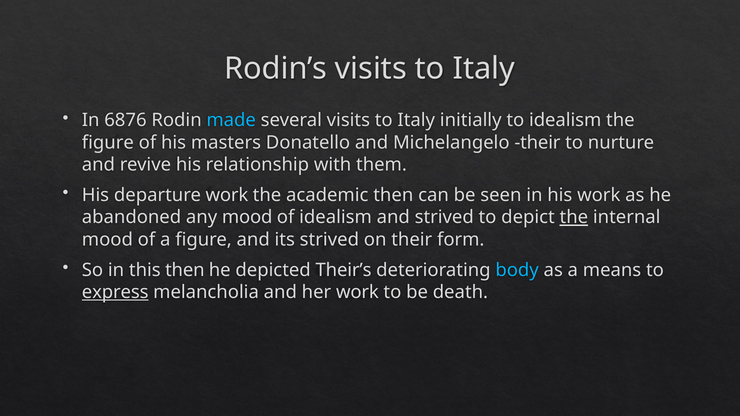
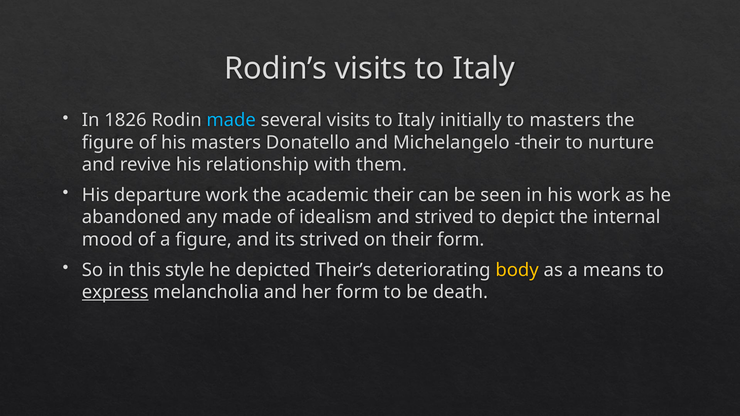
6876: 6876 -> 1826
to idealism: idealism -> masters
academic then: then -> their
any mood: mood -> made
the at (574, 217) underline: present -> none
this then: then -> style
body colour: light blue -> yellow
her work: work -> form
